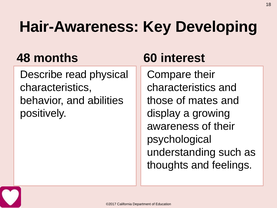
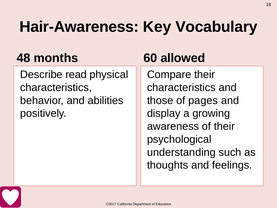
Developing: Developing -> Vocabulary
interest: interest -> allowed
mates: mates -> pages
